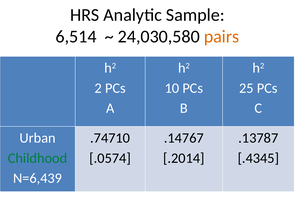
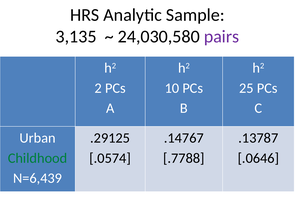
6,514: 6,514 -> 3,135
pairs colour: orange -> purple
.74710: .74710 -> .29125
.2014: .2014 -> .7788
.4345: .4345 -> .0646
